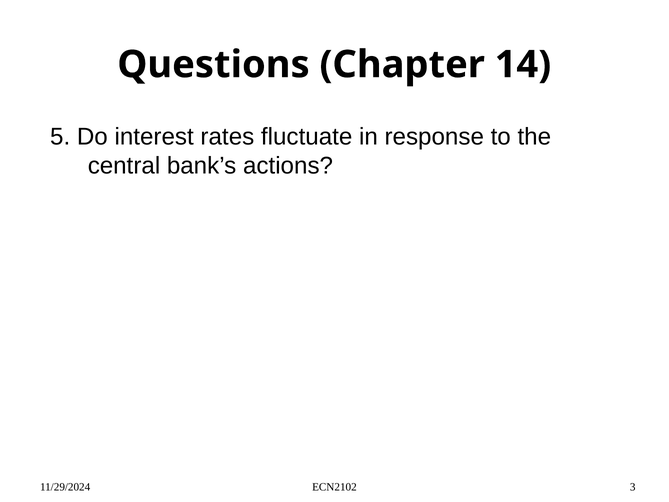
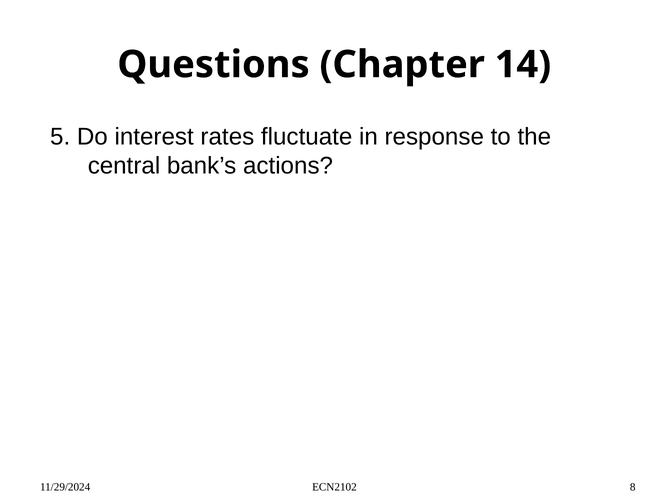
3: 3 -> 8
